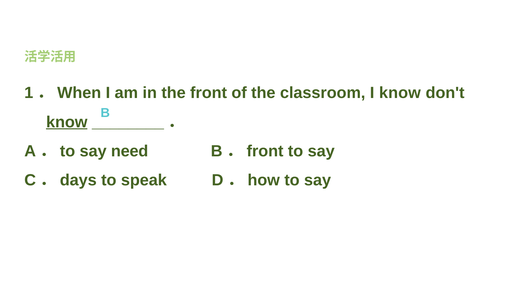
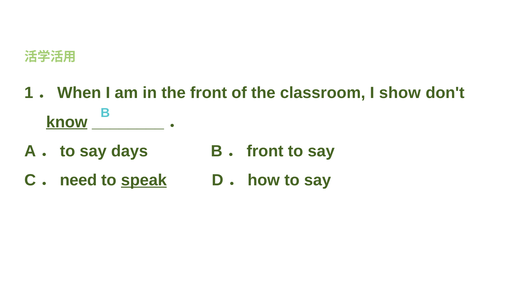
I know: know -> show
need: need -> days
days: days -> need
speak underline: none -> present
